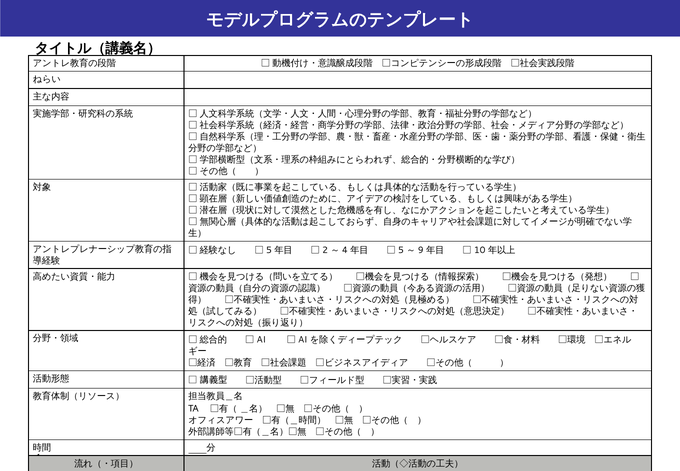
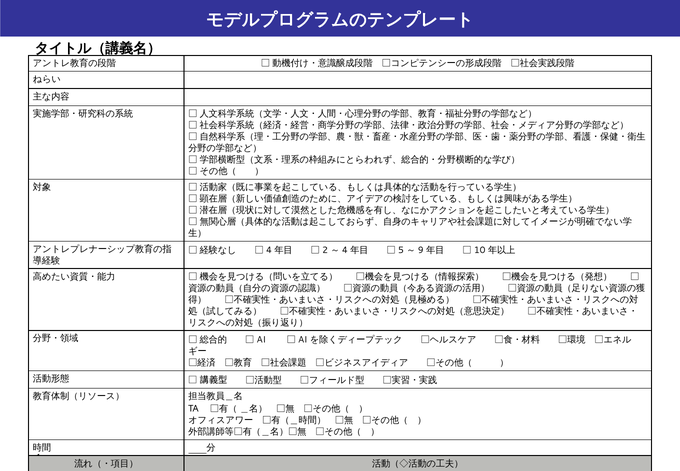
5 at (269, 250): 5 -> 4
